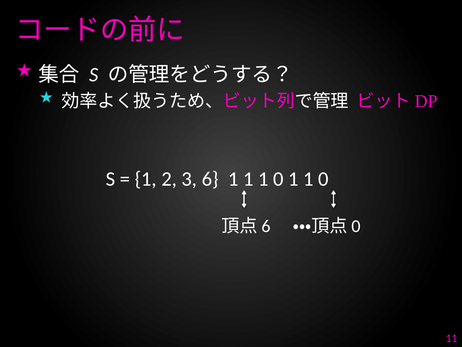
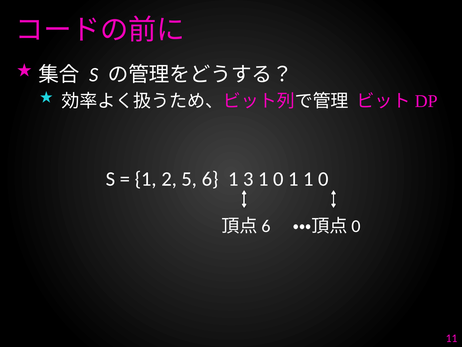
3: 3 -> 5
1 at (248, 179): 1 -> 3
